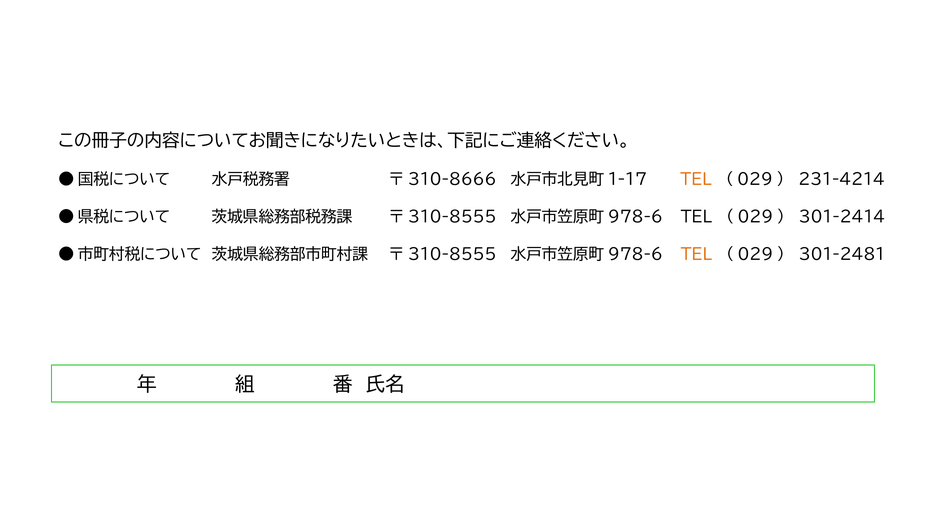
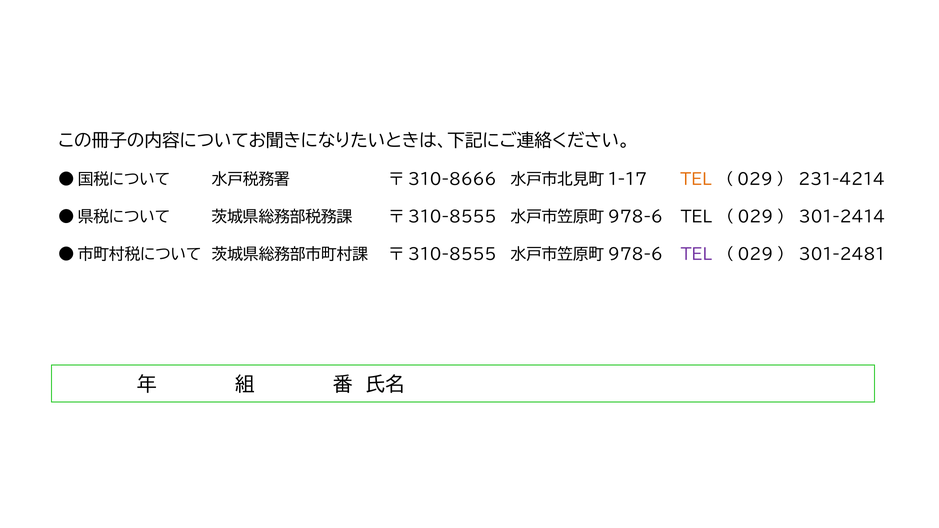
TEL at (696, 255) colour: orange -> purple
